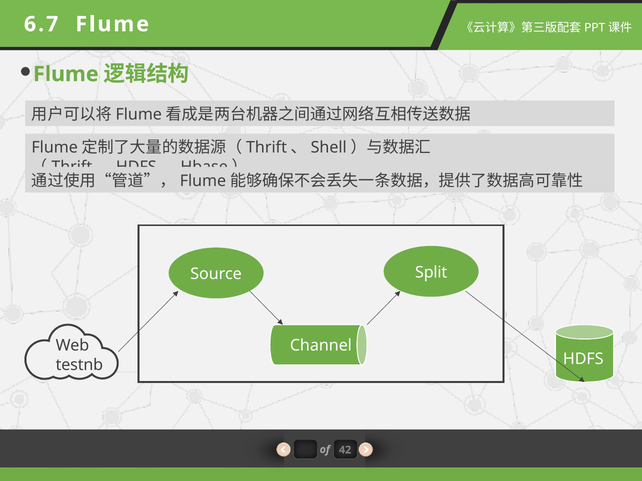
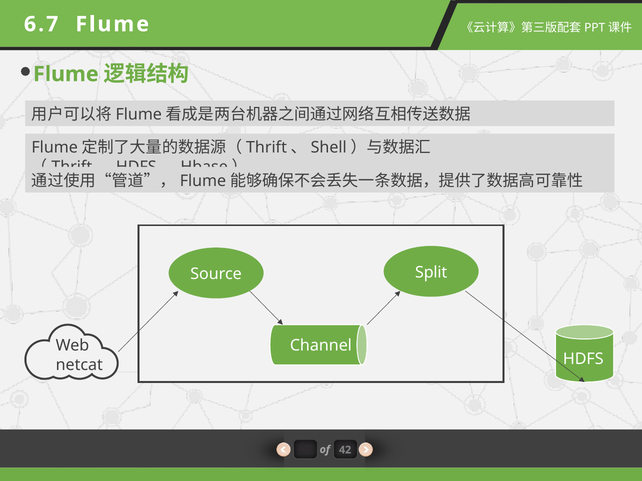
testnb: testnb -> netcat
